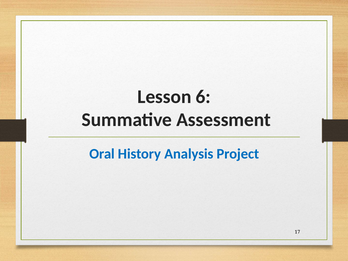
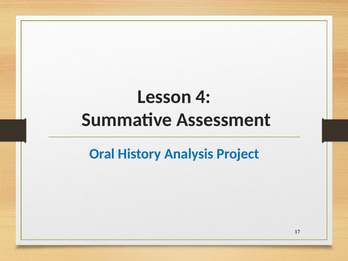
6: 6 -> 4
